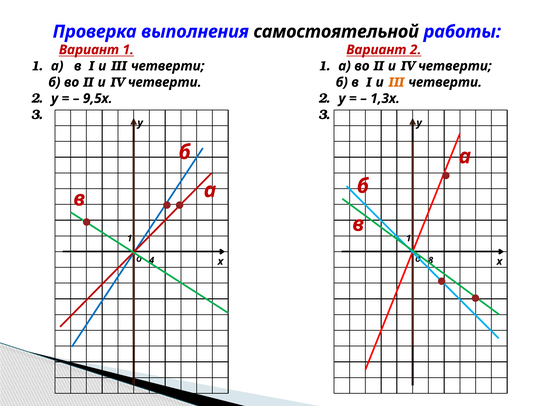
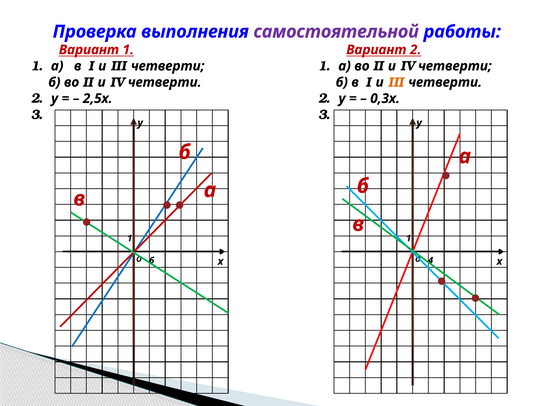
самостоятельной colour: black -> purple
9,5х: 9,5х -> 2,5х
1,3х: 1,3х -> 0,3х
4: 4 -> 6
8: 8 -> 4
